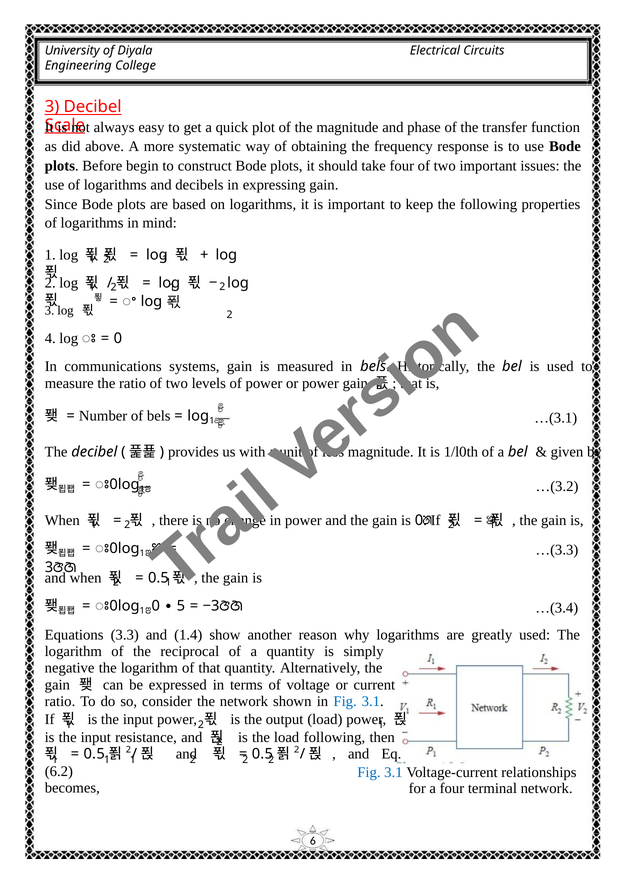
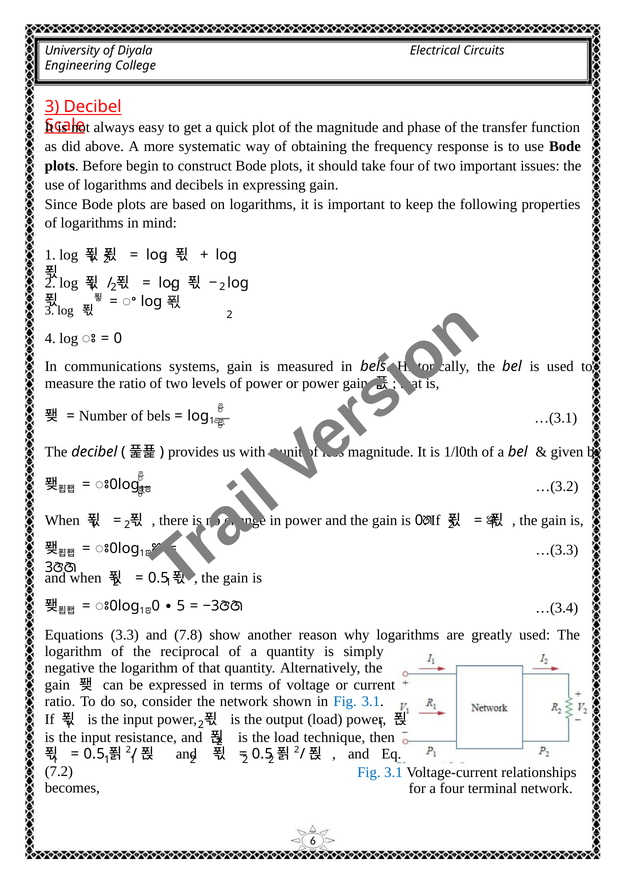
1.4: 1.4 -> 7.8
load following: following -> technique
6.2: 6.2 -> 7.2
